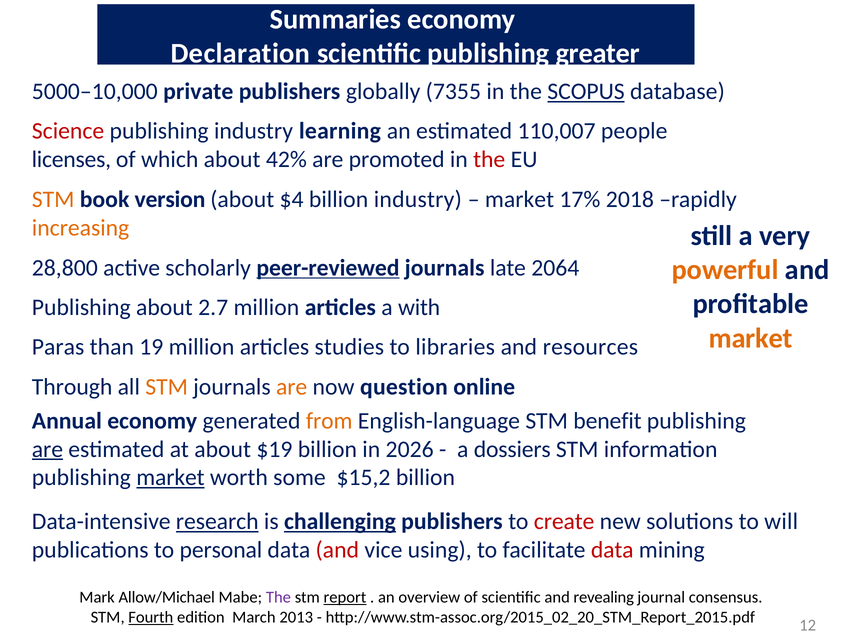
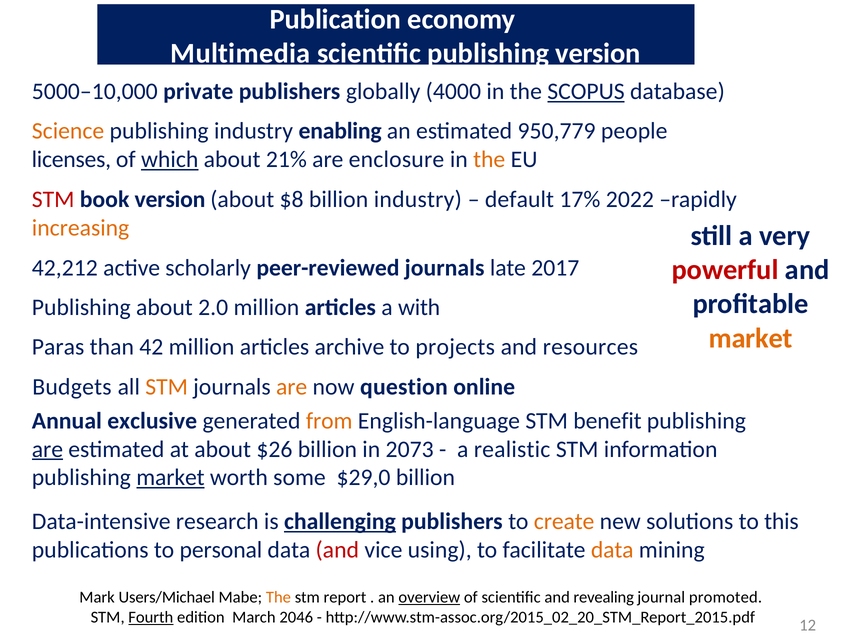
Summaries: Summaries -> Publication
Declaration: Declaration -> Multimedia
publishing greater: greater -> version
7355: 7355 -> 4000
Science colour: red -> orange
learning: learning -> enabling
110,007: 110,007 -> 950,779
which underline: none -> present
42%: 42% -> 21%
promoted: promoted -> enclosure
the at (489, 159) colour: red -> orange
STM at (53, 199) colour: orange -> red
$4: $4 -> $8
market at (519, 199): market -> default
2018: 2018 -> 2022
28,800: 28,800 -> 42,212
peer-reviewed underline: present -> none
2064: 2064 -> 2017
powerful colour: orange -> red
2.7: 2.7 -> 2.0
19: 19 -> 42
studies: studies -> archive
libraries: libraries -> projects
Through: Through -> Budgets
Annual economy: economy -> exclusive
$19: $19 -> $26
2026: 2026 -> 2073
dossiers: dossiers -> realistic
$15,2: $15,2 -> $29,0
research underline: present -> none
create colour: red -> orange
will: will -> this
data at (612, 550) colour: red -> orange
Allow/Michael: Allow/Michael -> Users/Michael
The at (278, 597) colour: purple -> orange
report underline: present -> none
overview underline: none -> present
consensus: consensus -> promoted
2013: 2013 -> 2046
